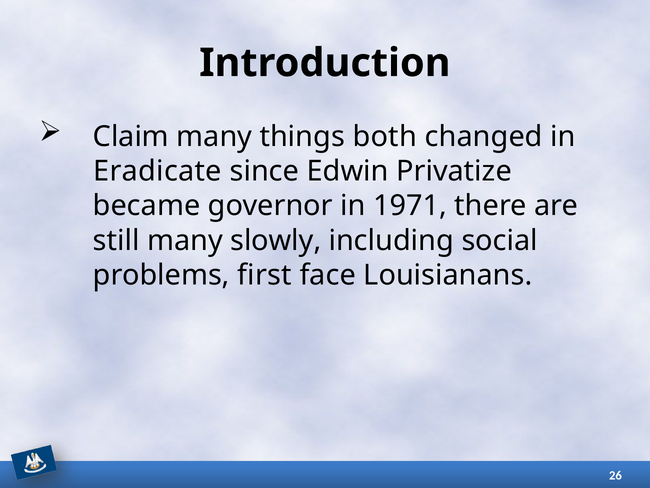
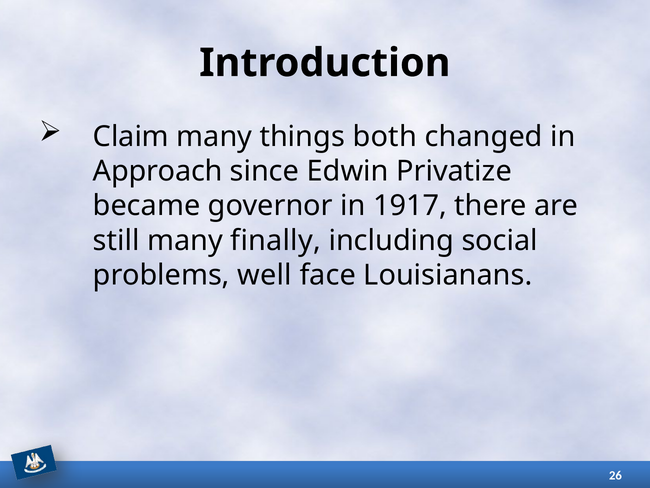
Eradicate: Eradicate -> Approach
1971: 1971 -> 1917
slowly: slowly -> finally
first: first -> well
